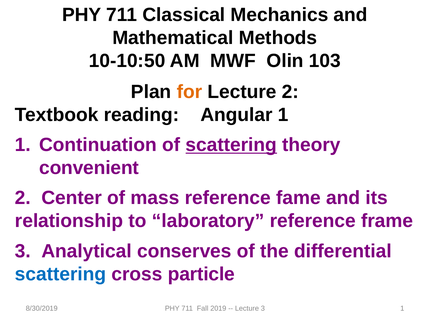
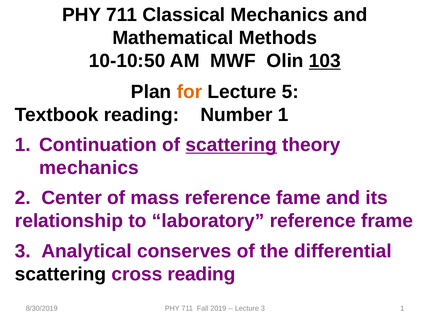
103 underline: none -> present
Lecture 2: 2 -> 5
Angular: Angular -> Number
convenient at (89, 168): convenient -> mechanics
scattering at (61, 274) colour: blue -> black
cross particle: particle -> reading
